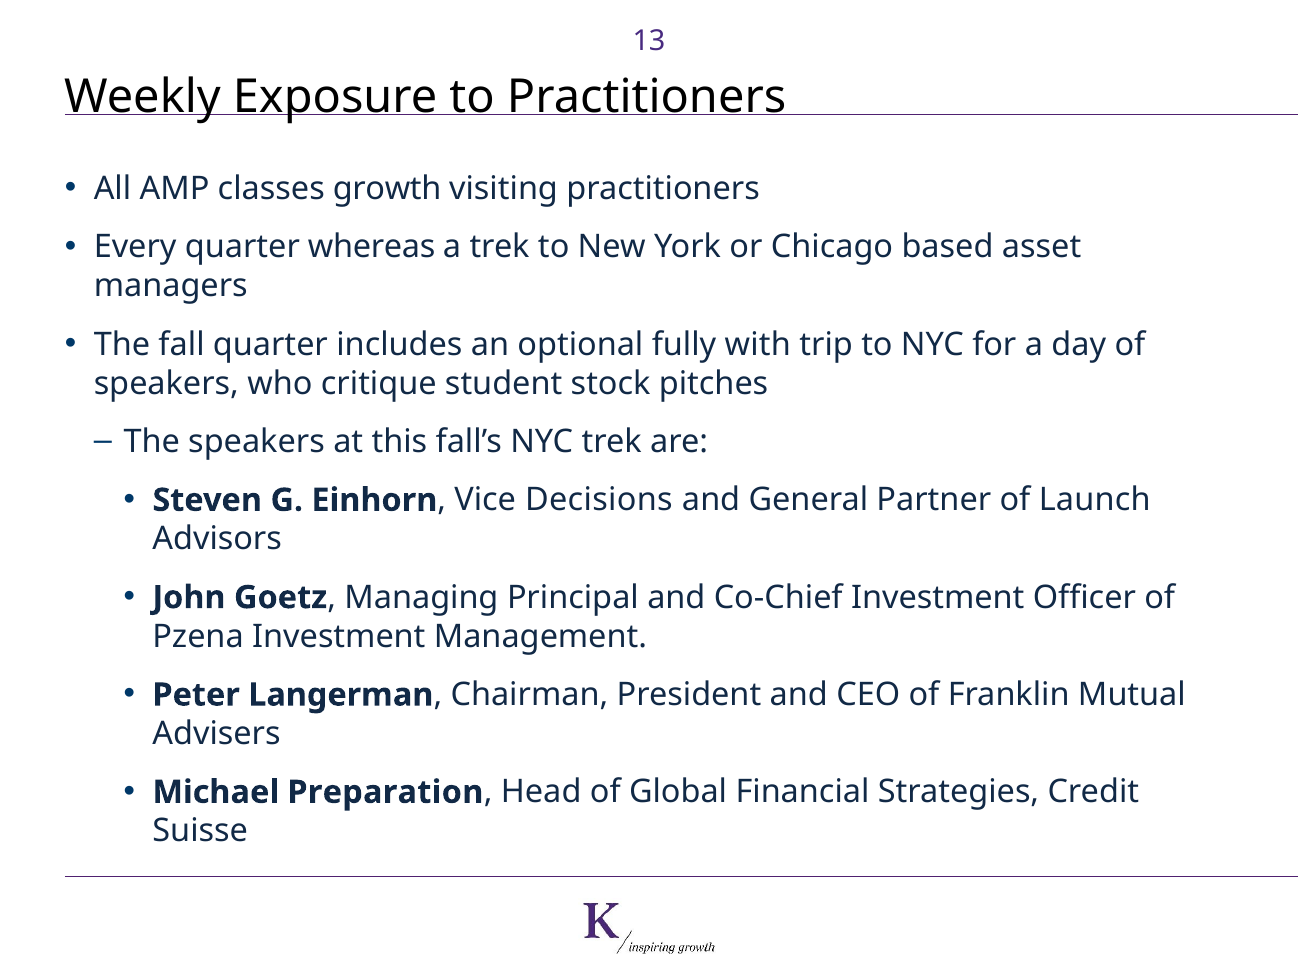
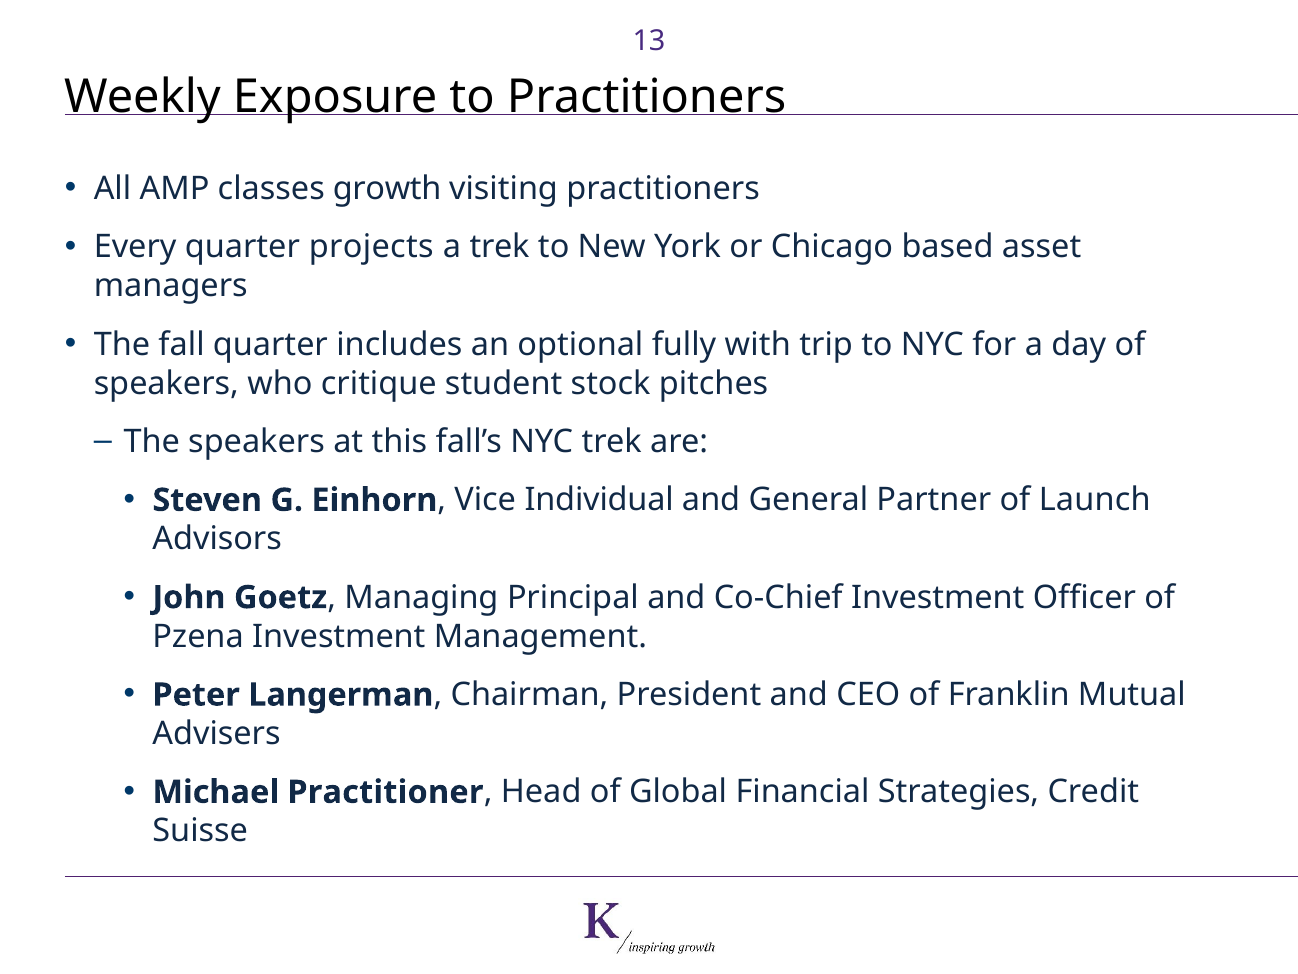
whereas: whereas -> projects
Decisions: Decisions -> Individual
Preparation: Preparation -> Practitioner
